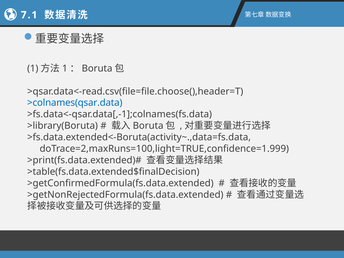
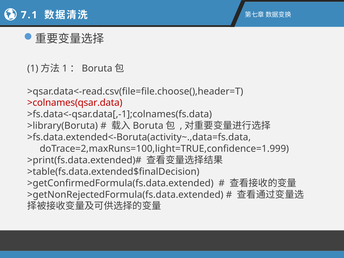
>colnames(qsar.data colour: blue -> red
